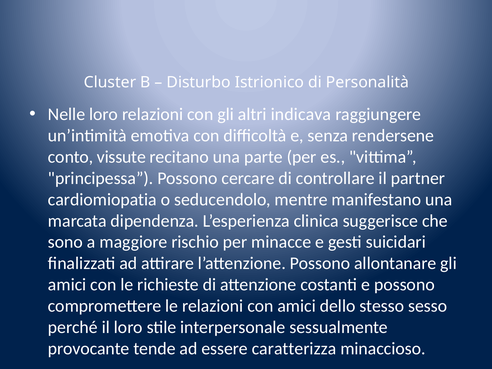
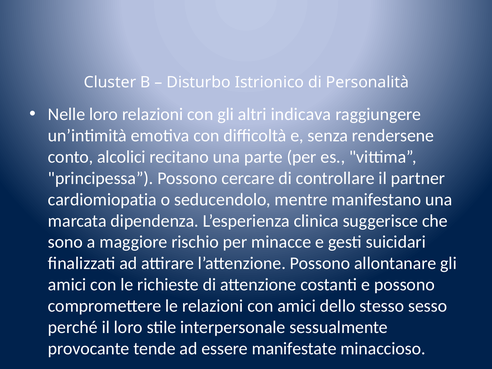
vissute: vissute -> alcolici
caratterizza: caratterizza -> manifestate
